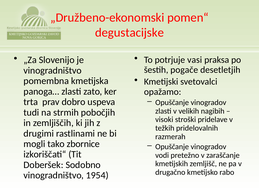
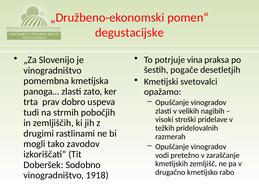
vasi: vasi -> vina
zbornice: zbornice -> zavodov
1954: 1954 -> 1918
